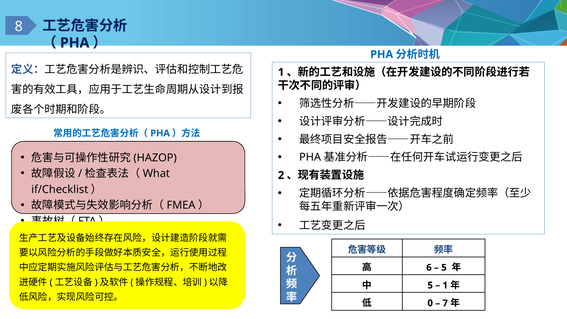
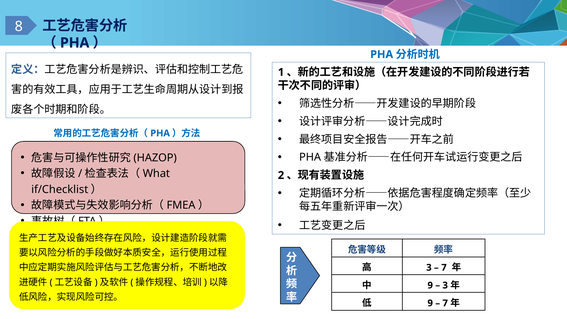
6 at (429, 268): 6 -> 3
5 at (444, 268): 5 -> 7
5 at (430, 285): 5 -> 9
1 at (445, 285): 1 -> 3
0 at (430, 303): 0 -> 9
